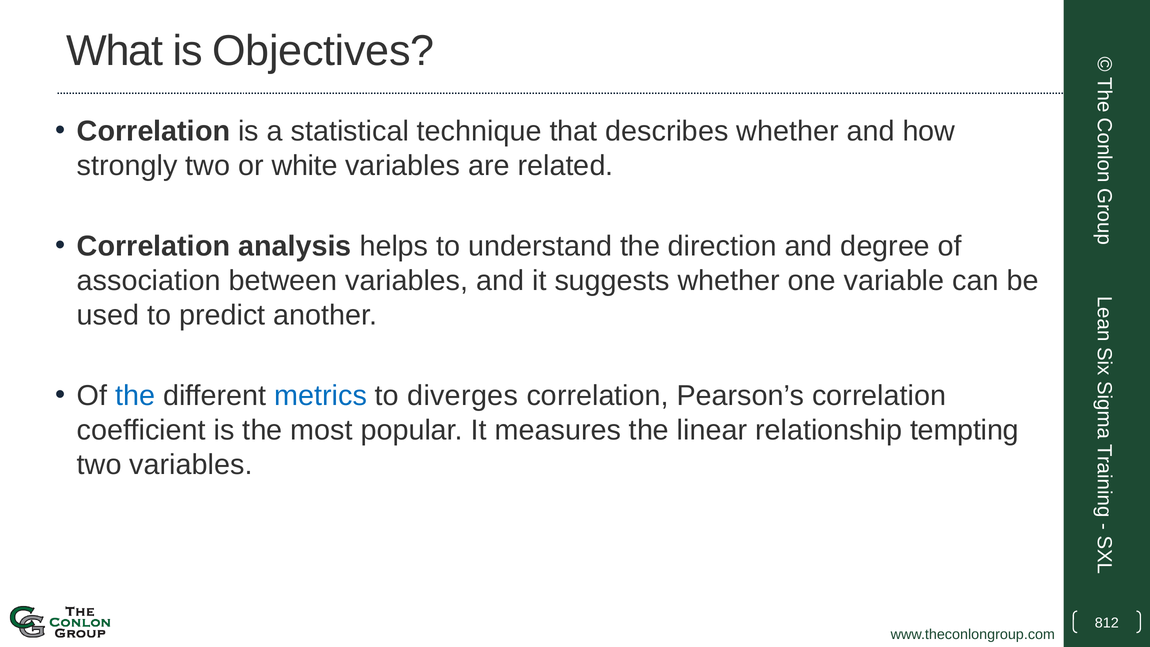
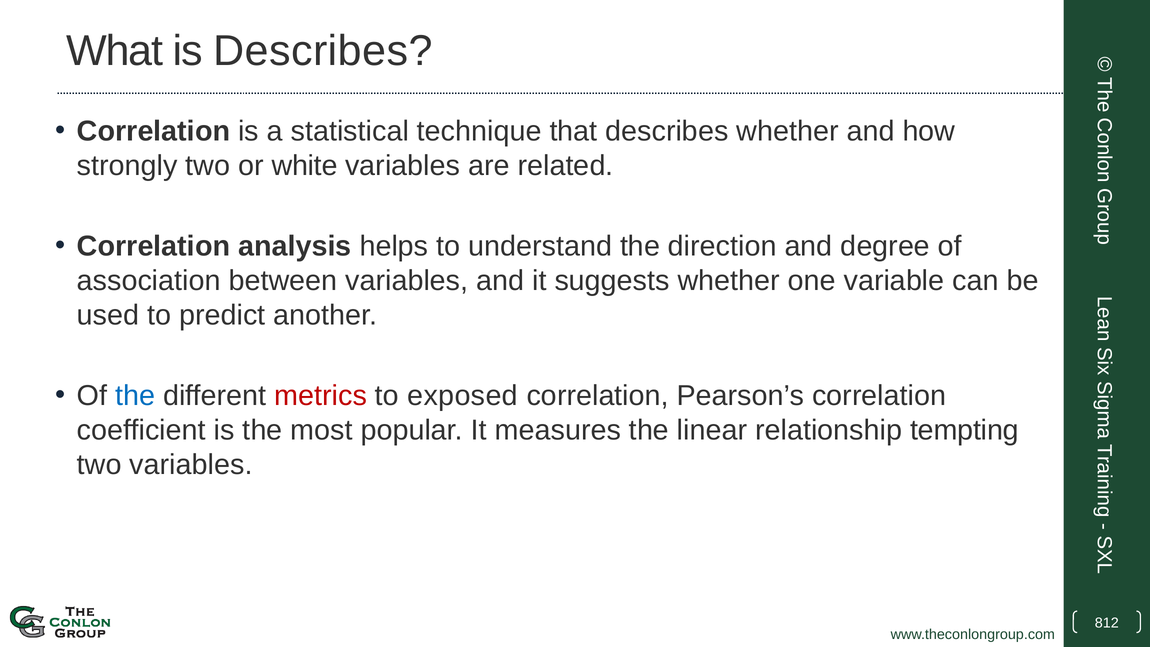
is Objectives: Objectives -> Describes
metrics colour: blue -> red
diverges: diverges -> exposed
